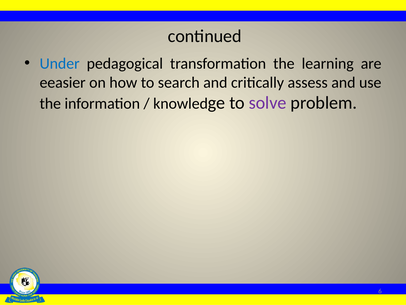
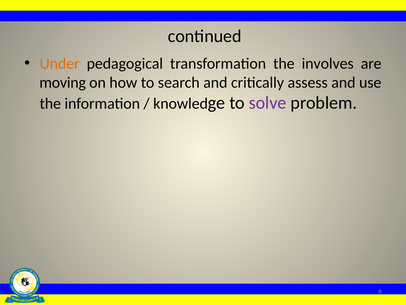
Under colour: blue -> orange
learning: learning -> involves
eeasier: eeasier -> moving
